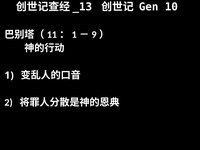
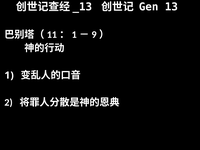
10: 10 -> 13
